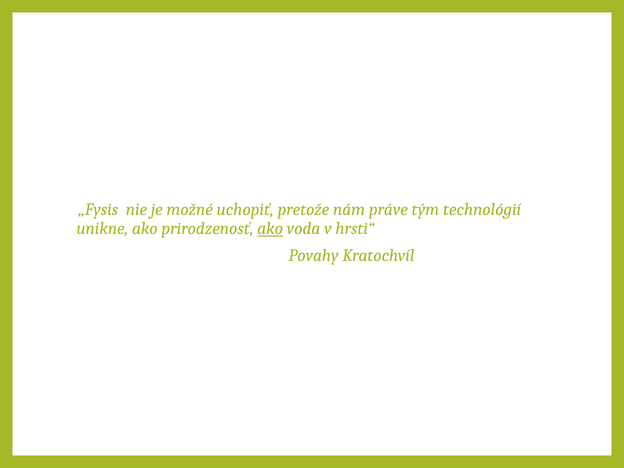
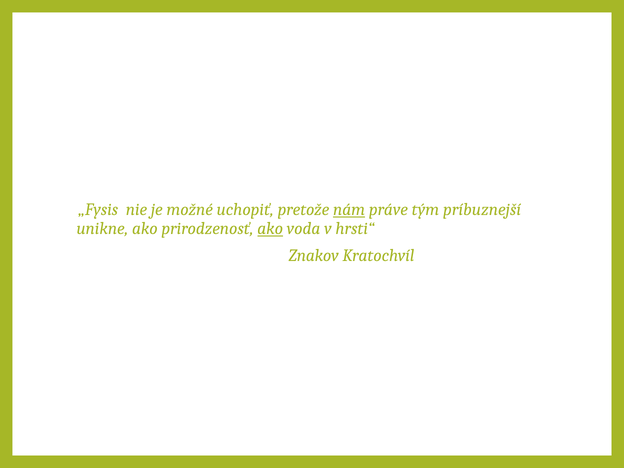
nám underline: none -> present
technológií: technológií -> príbuznejší
Povahy: Povahy -> Znakov
